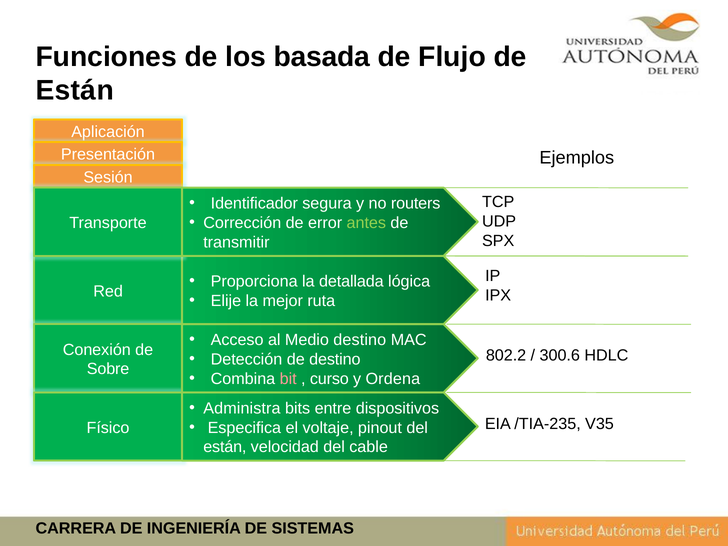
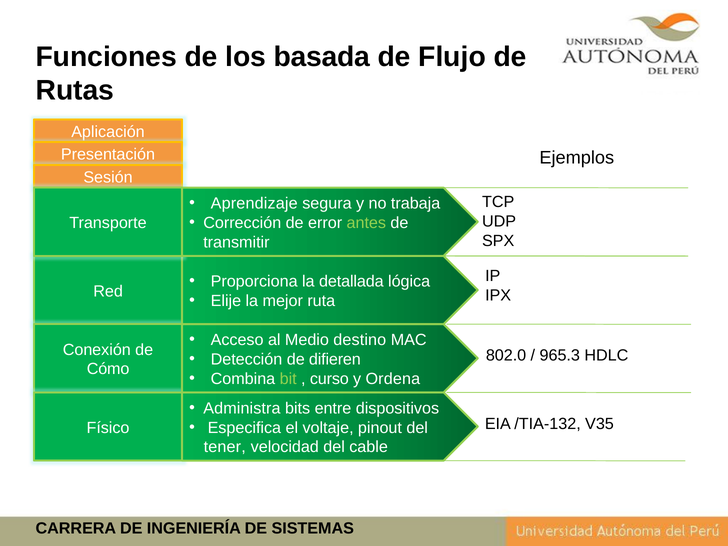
Están at (75, 91): Están -> Rutas
Identificador: Identificador -> Aprendizaje
routers: routers -> trabaja
802.2: 802.2 -> 802.0
300.6: 300.6 -> 965.3
de destino: destino -> difieren
Sobre: Sobre -> Cómo
bit colour: pink -> light green
/TIA-235: /TIA-235 -> /TIA-132
están at (225, 447): están -> tener
